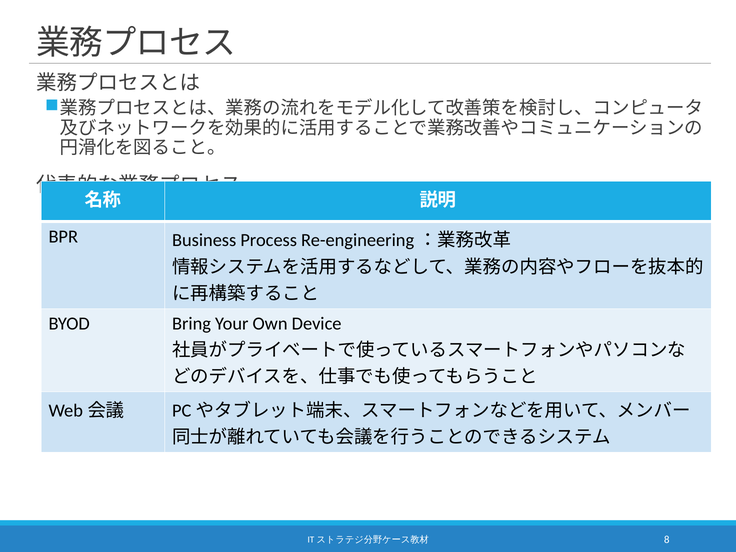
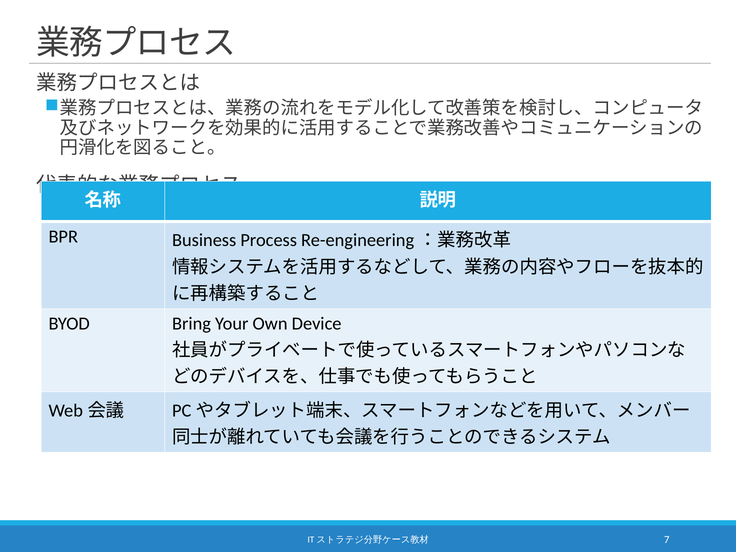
8: 8 -> 7
